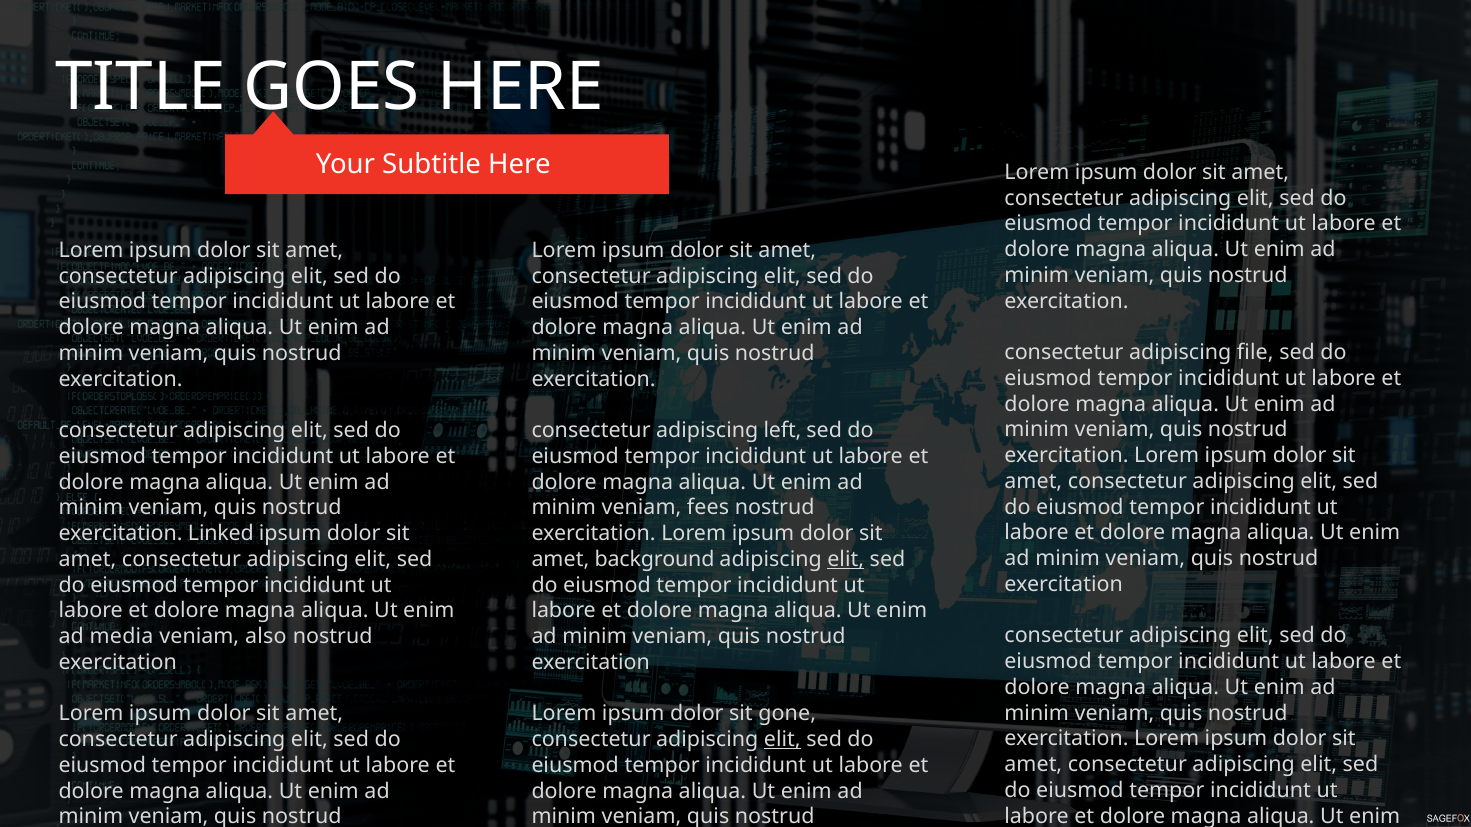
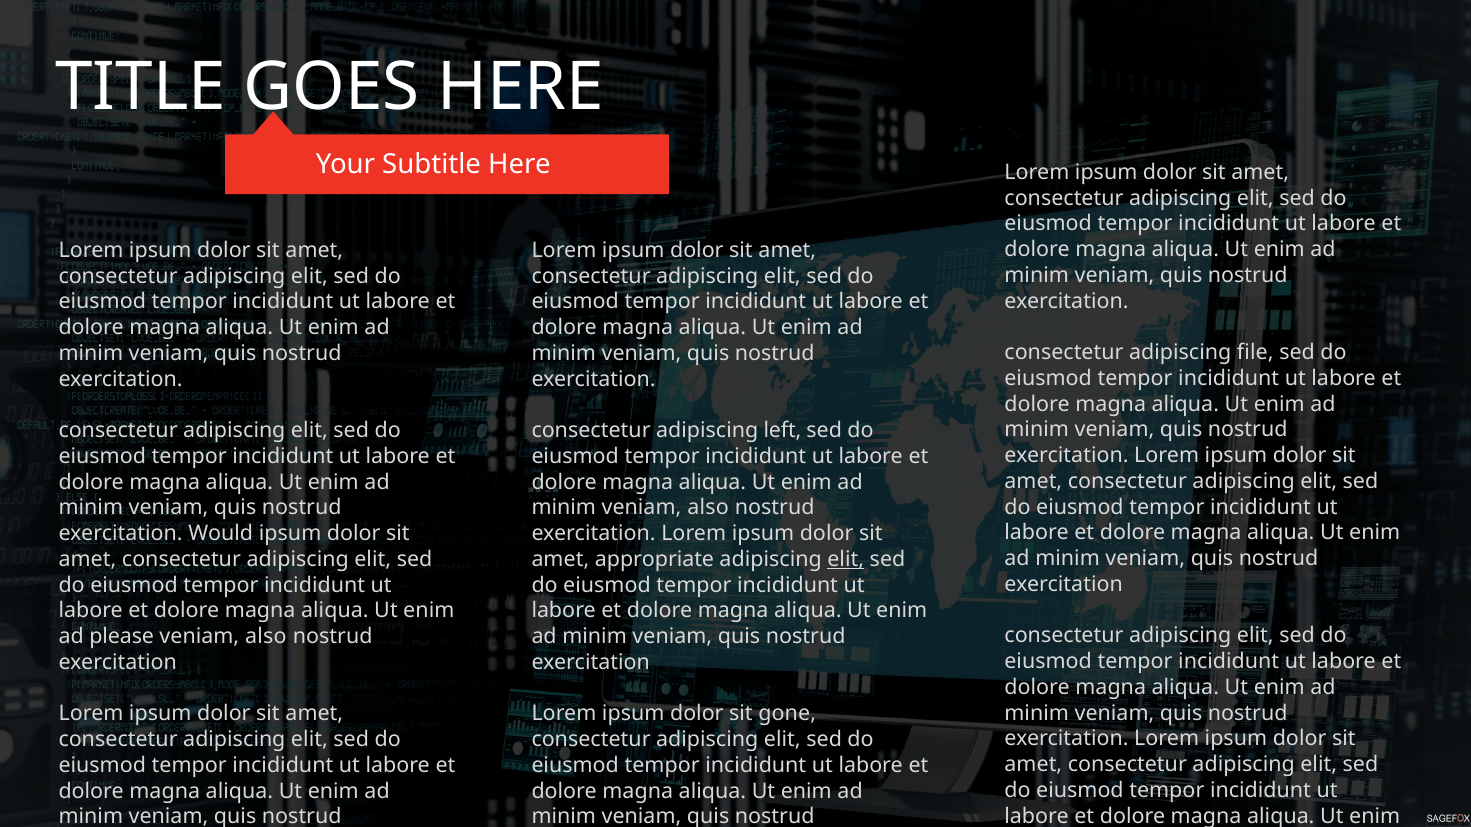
minim veniam fees: fees -> also
Linked: Linked -> Would
background: background -> appropriate
media: media -> please
elit at (782, 740) underline: present -> none
